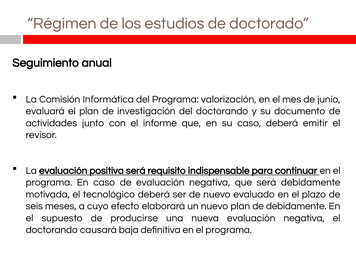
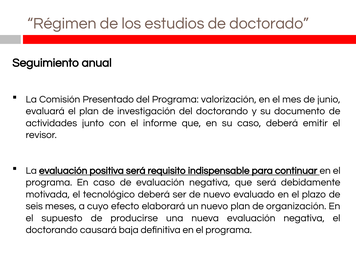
Informática: Informática -> Presentado
de debidamente: debidamente -> organización
